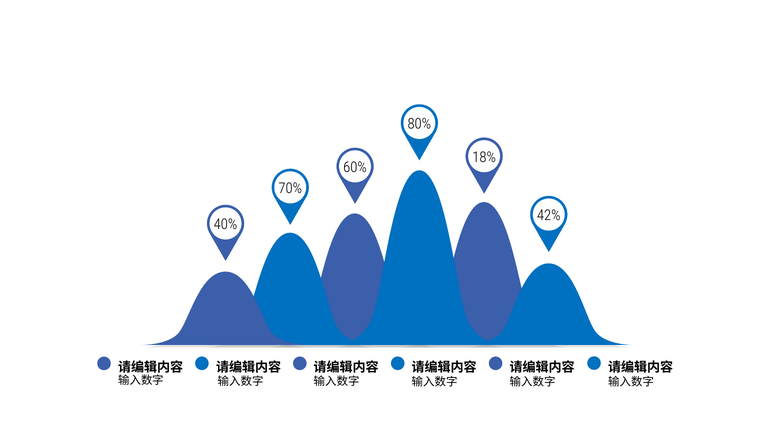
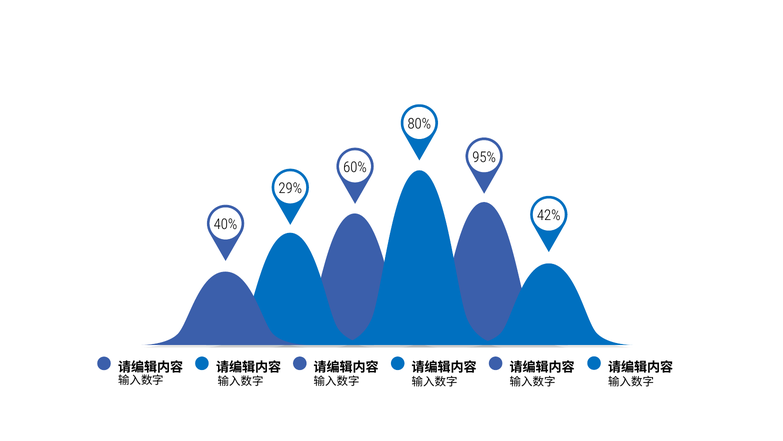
18%: 18% -> 95%
70%: 70% -> 29%
